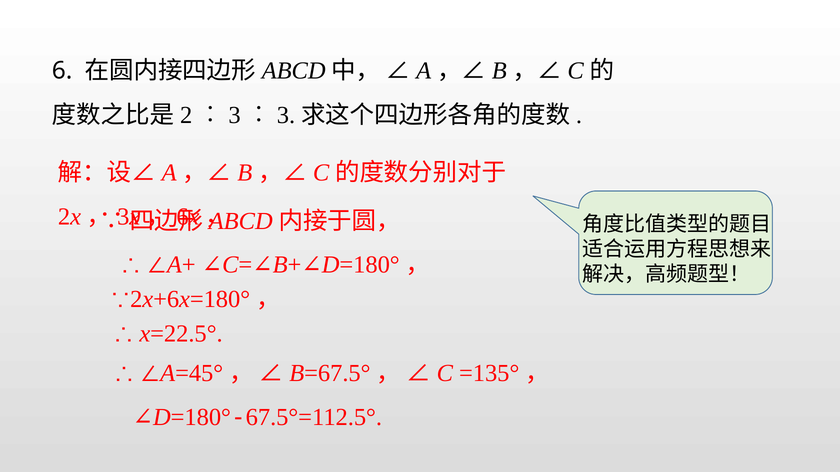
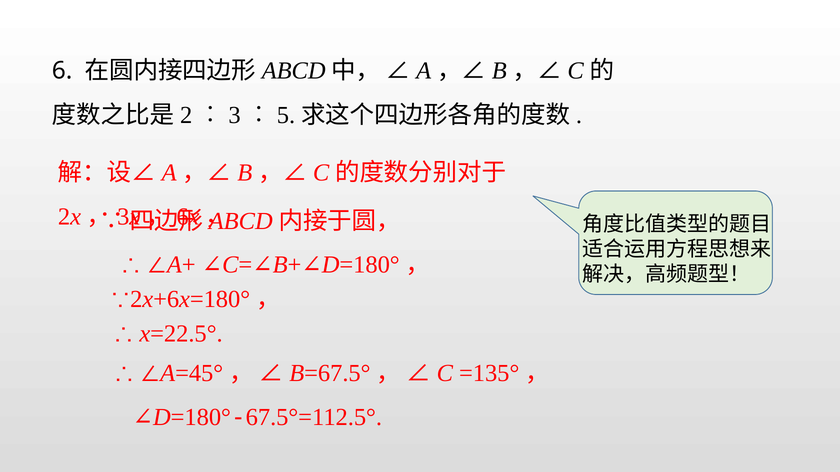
3 at (286, 115): 3 -> 5
